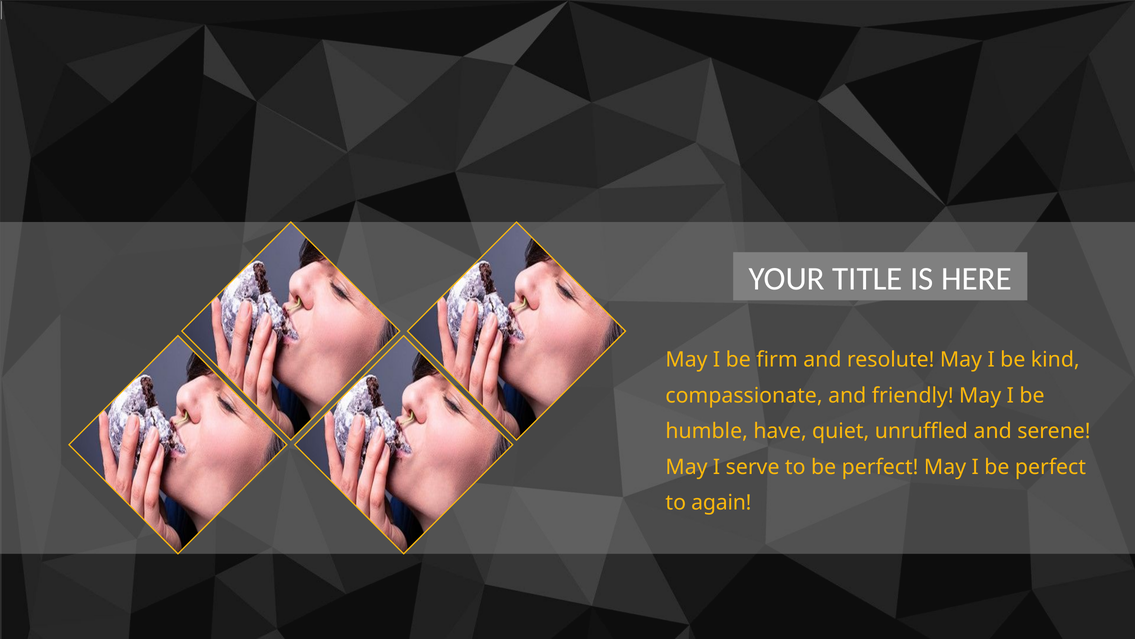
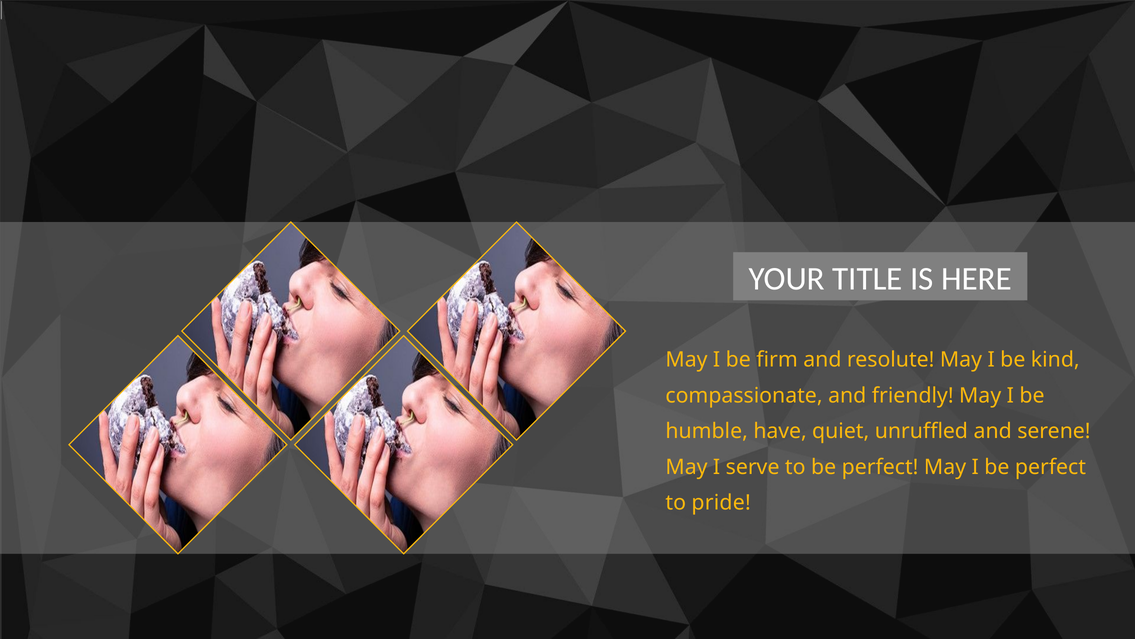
again: again -> pride
